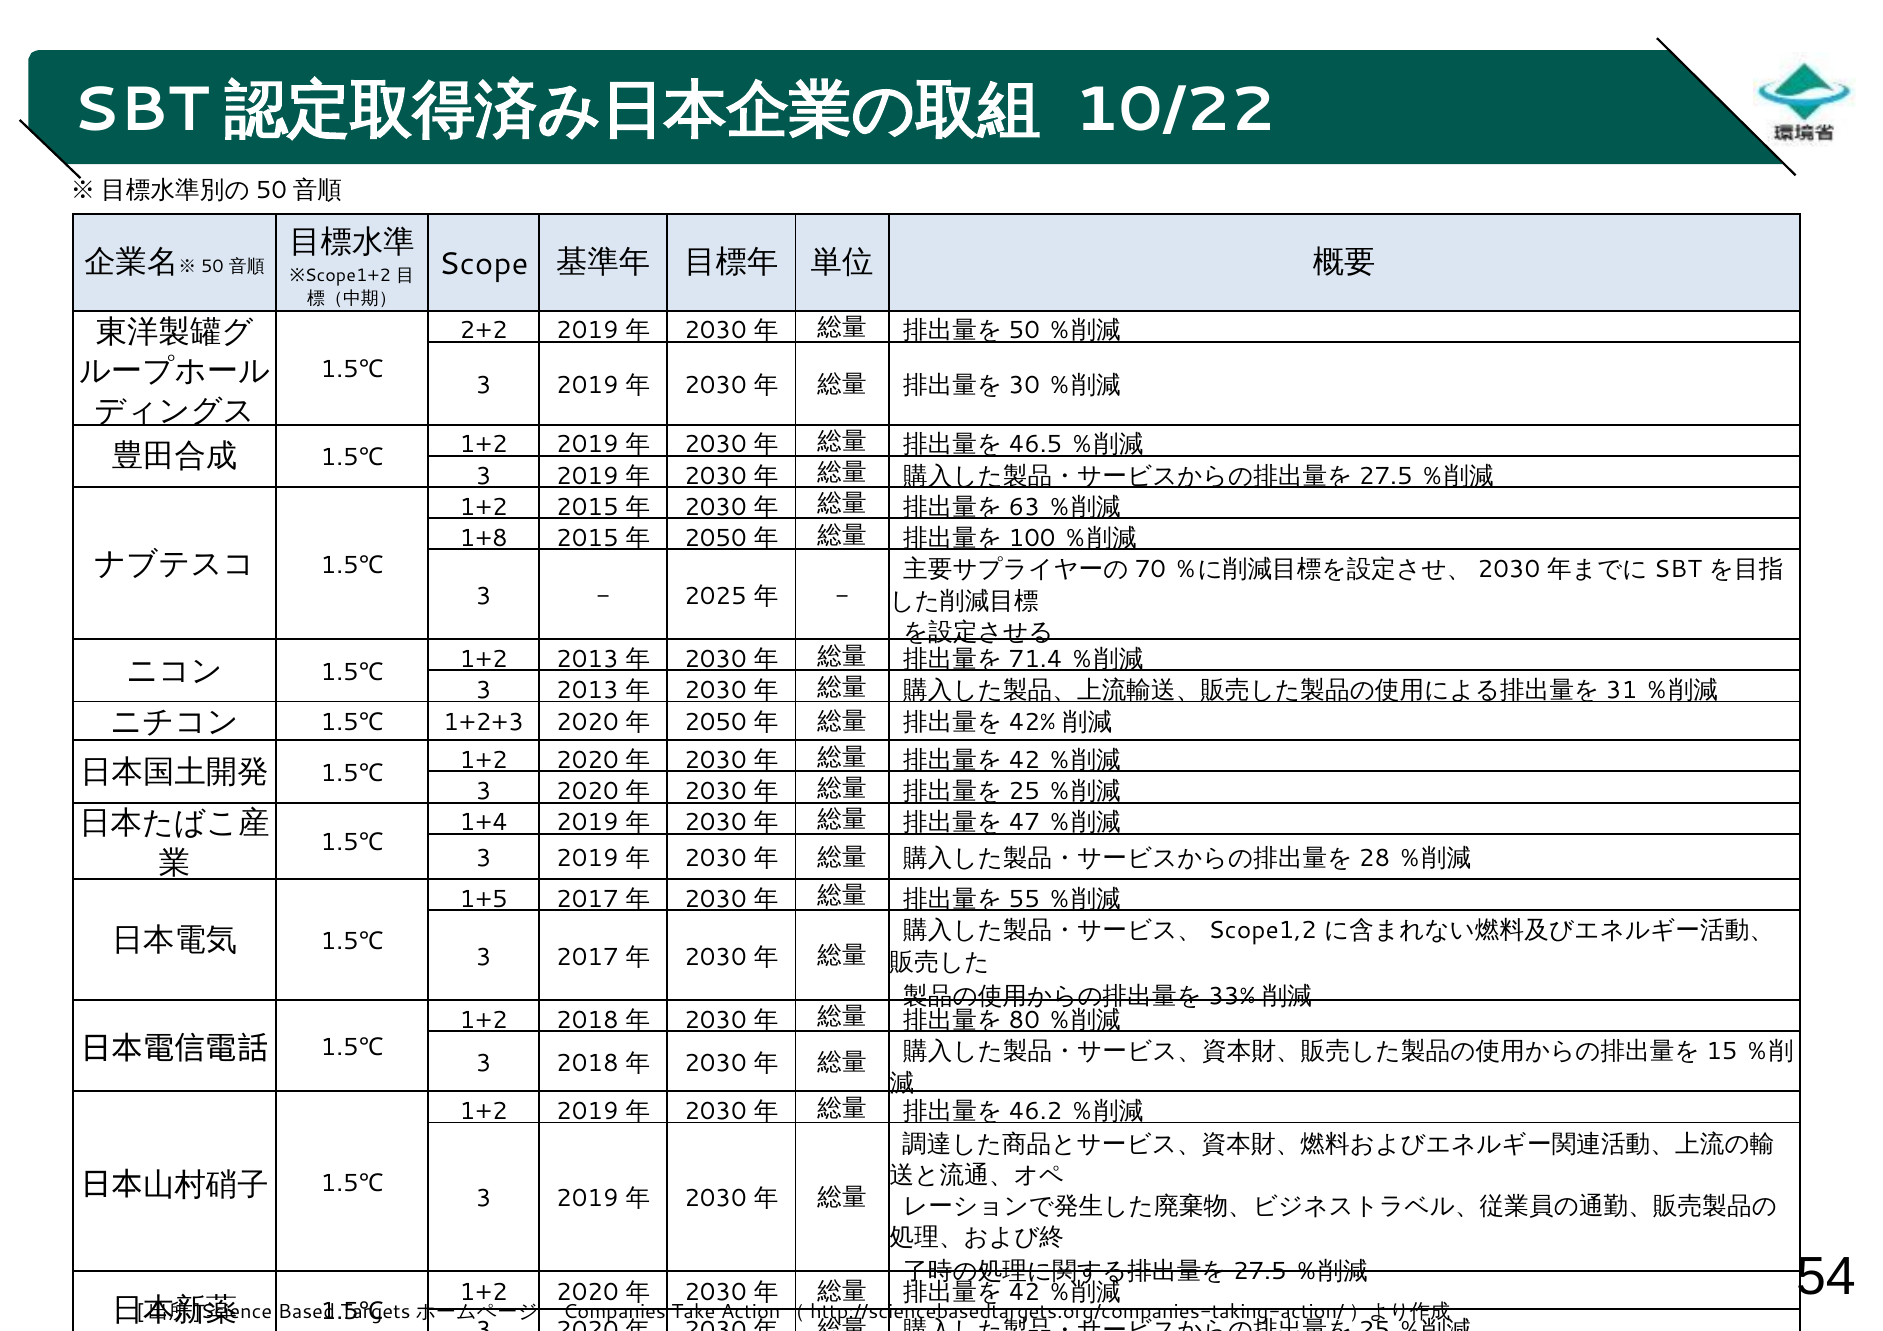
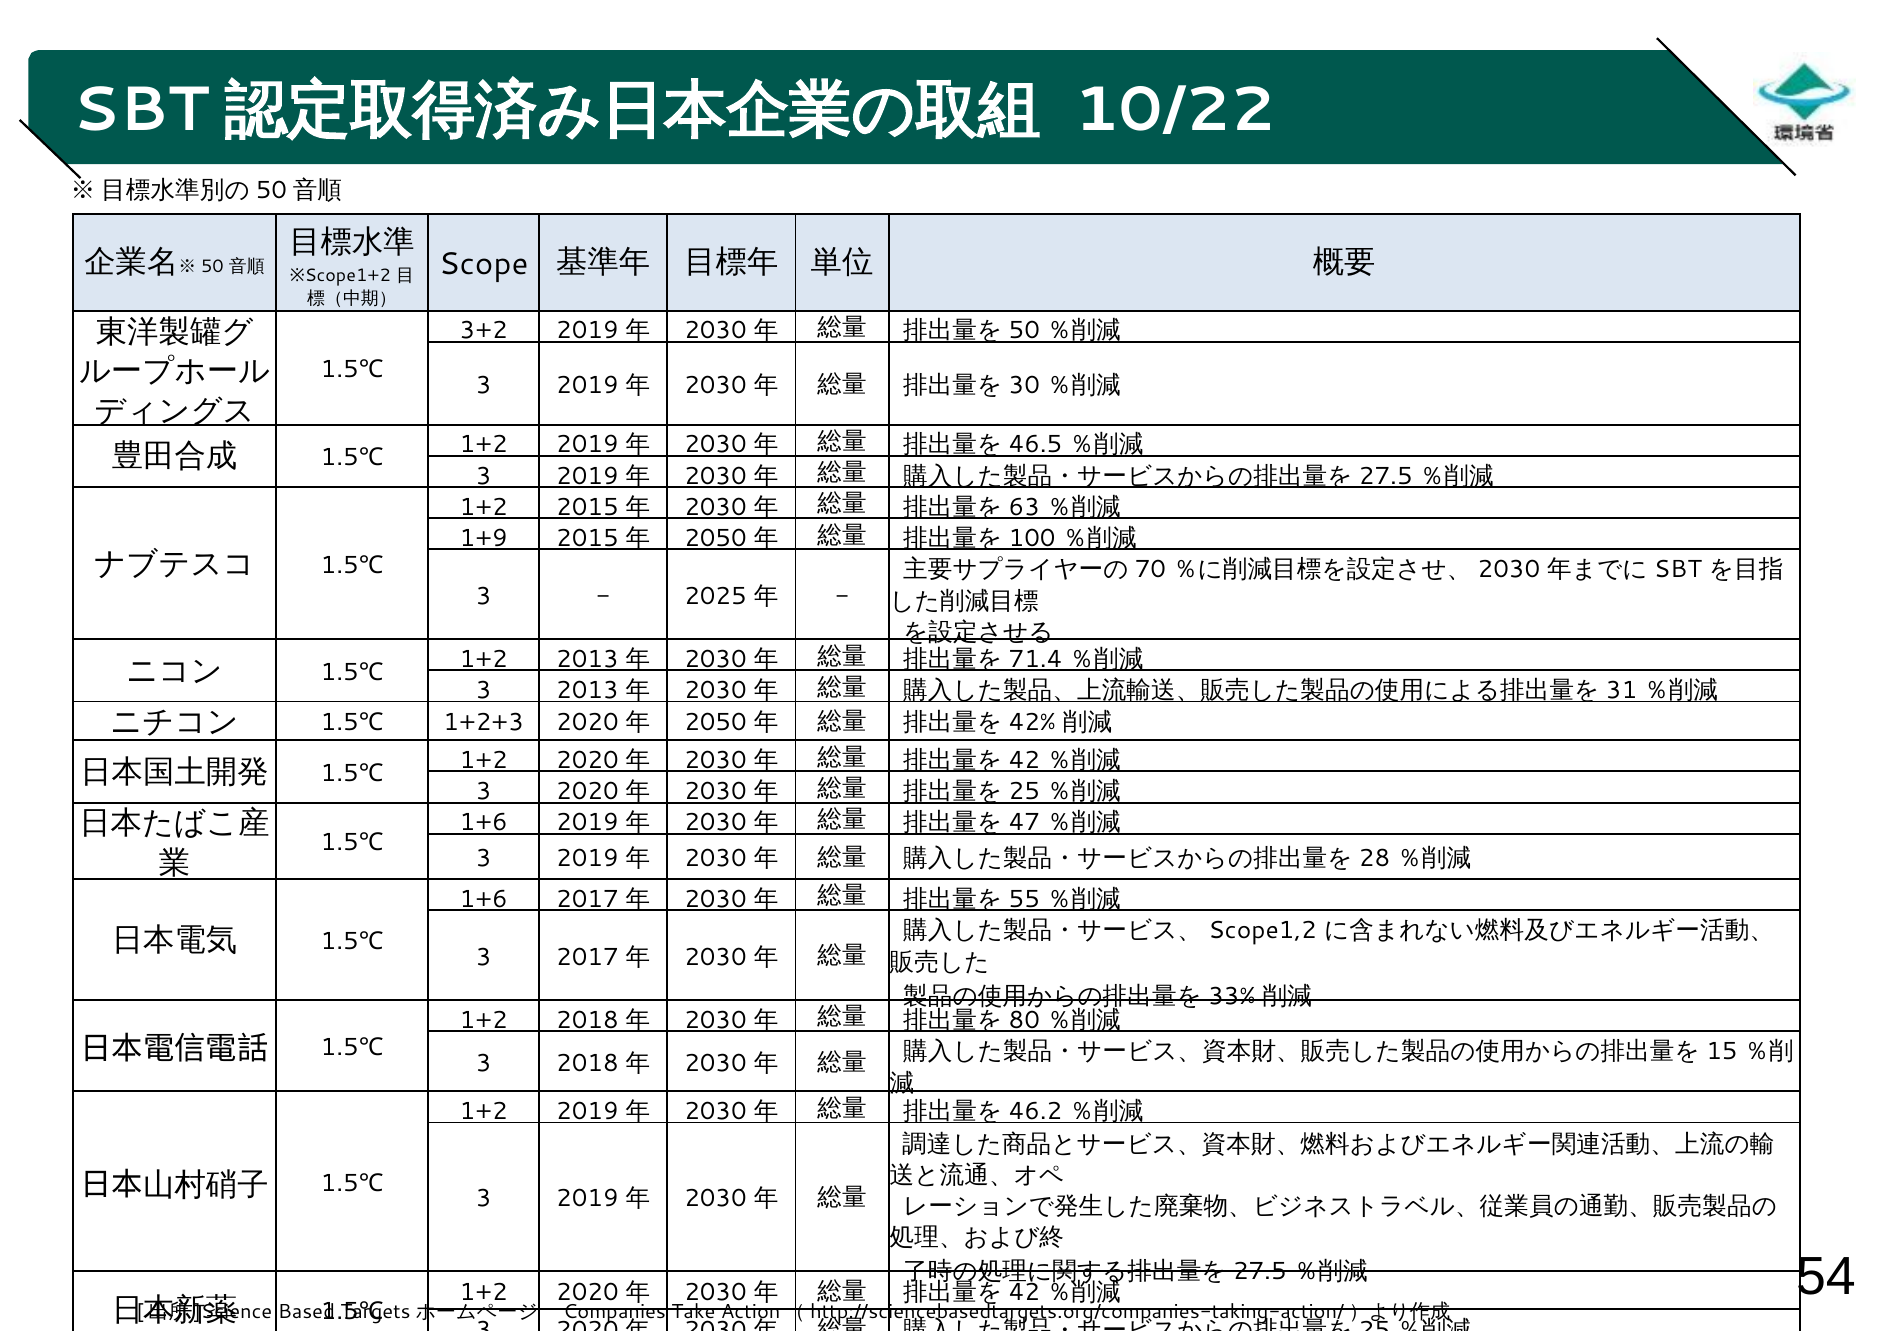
2+2: 2+2 -> 3+2
1+8: 1+8 -> 1+9
1+4 at (484, 823): 1+4 -> 1+6
1+5 at (484, 899): 1+5 -> 1+6
